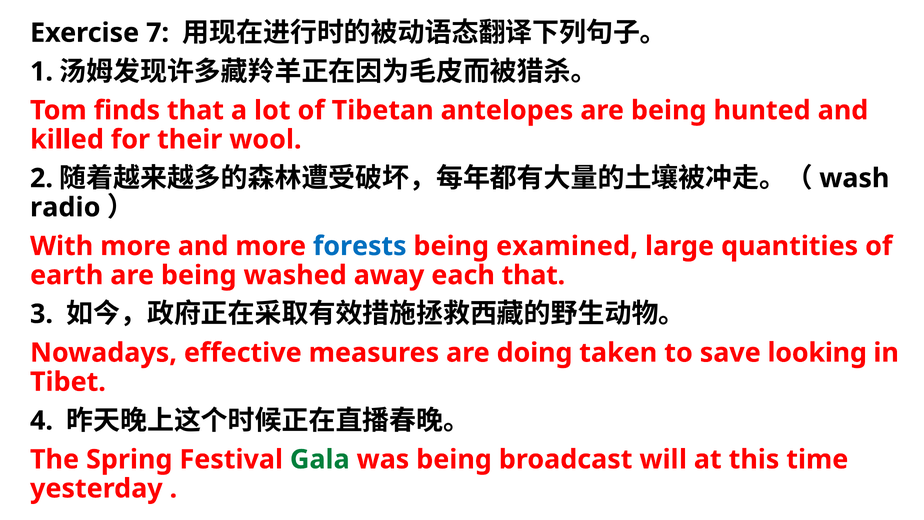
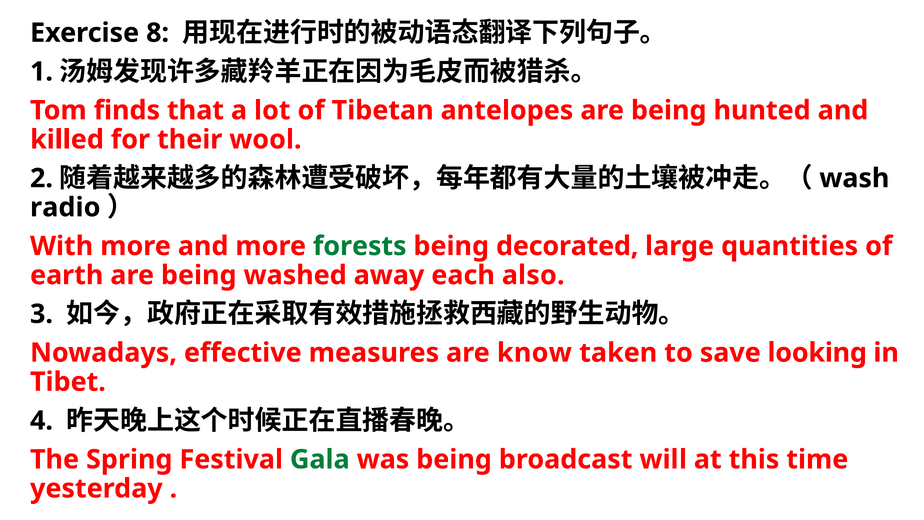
7: 7 -> 8
forests colour: blue -> green
examined: examined -> decorated
each that: that -> also
doing: doing -> know
